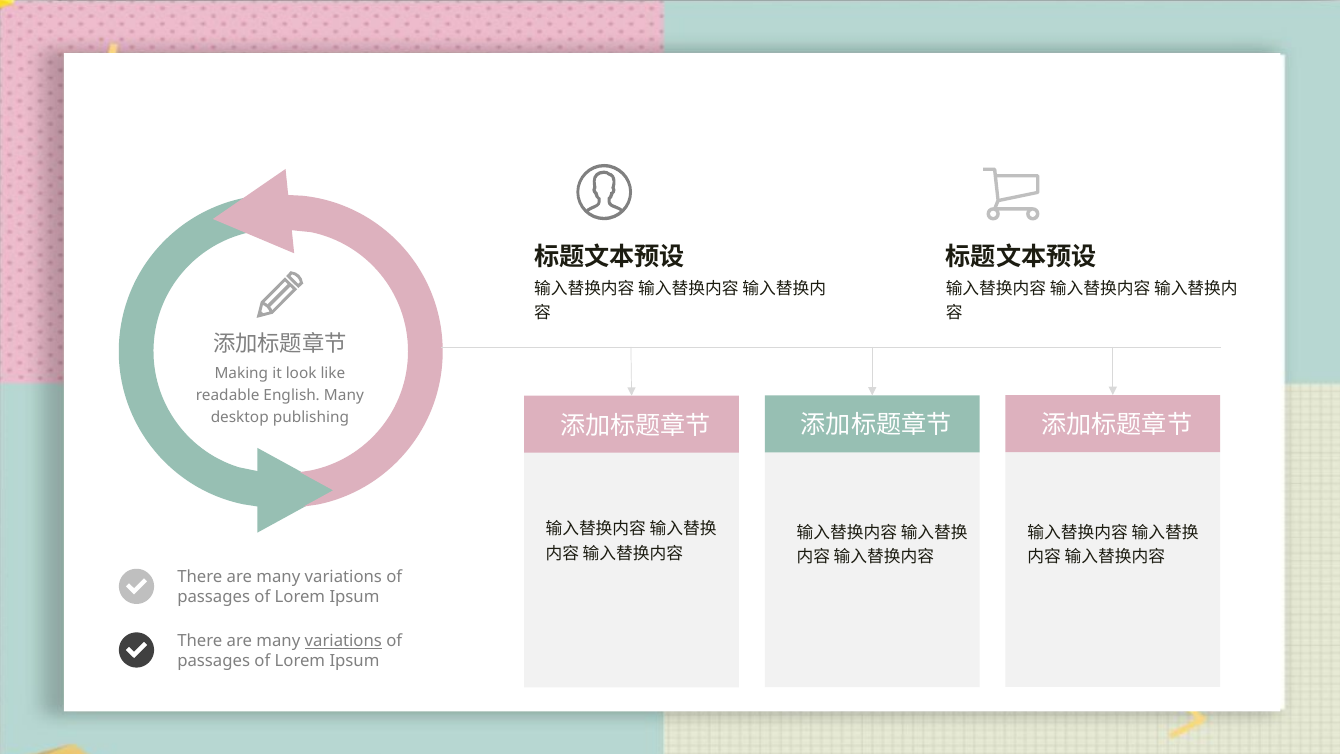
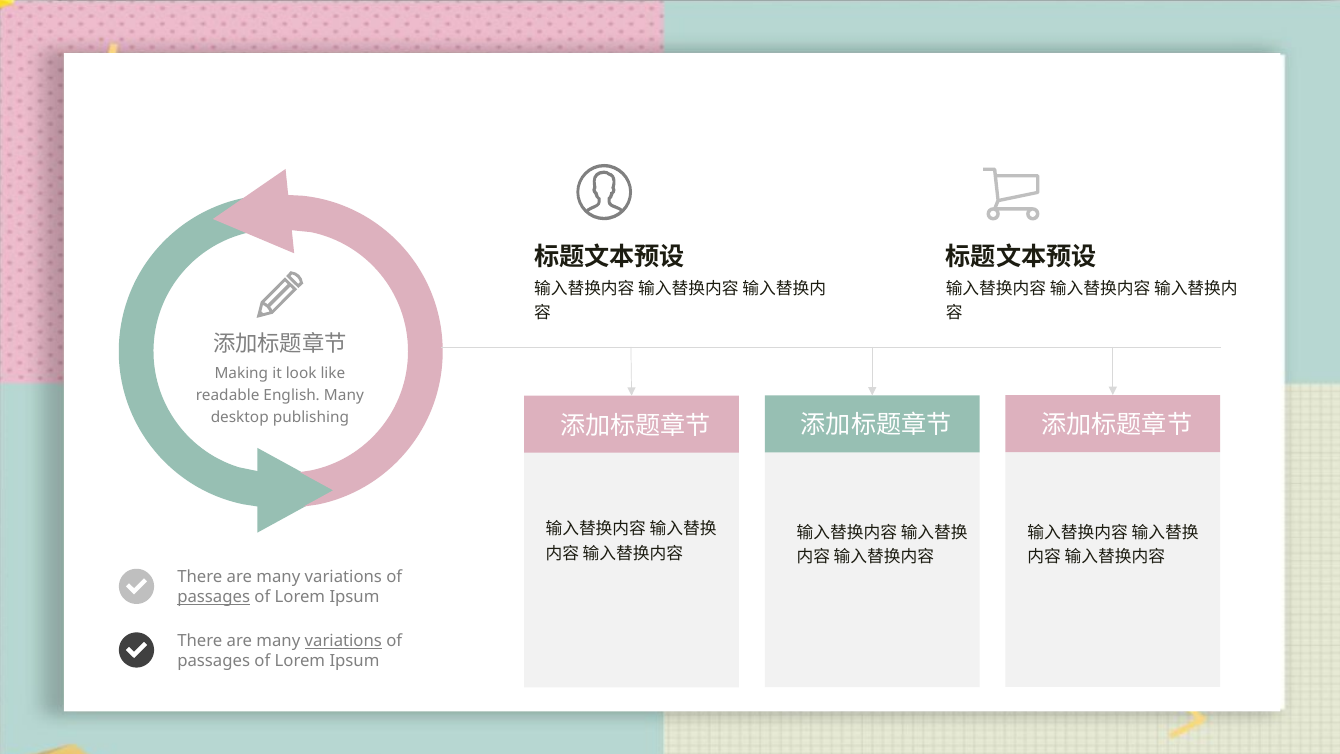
passages at (214, 597) underline: none -> present
